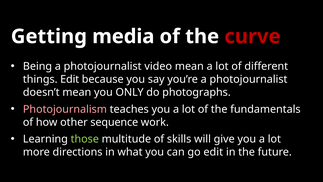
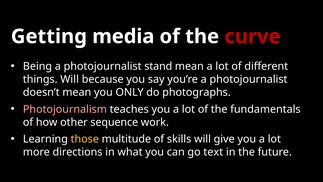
video: video -> stand
things Edit: Edit -> Will
those colour: light green -> yellow
go edit: edit -> text
